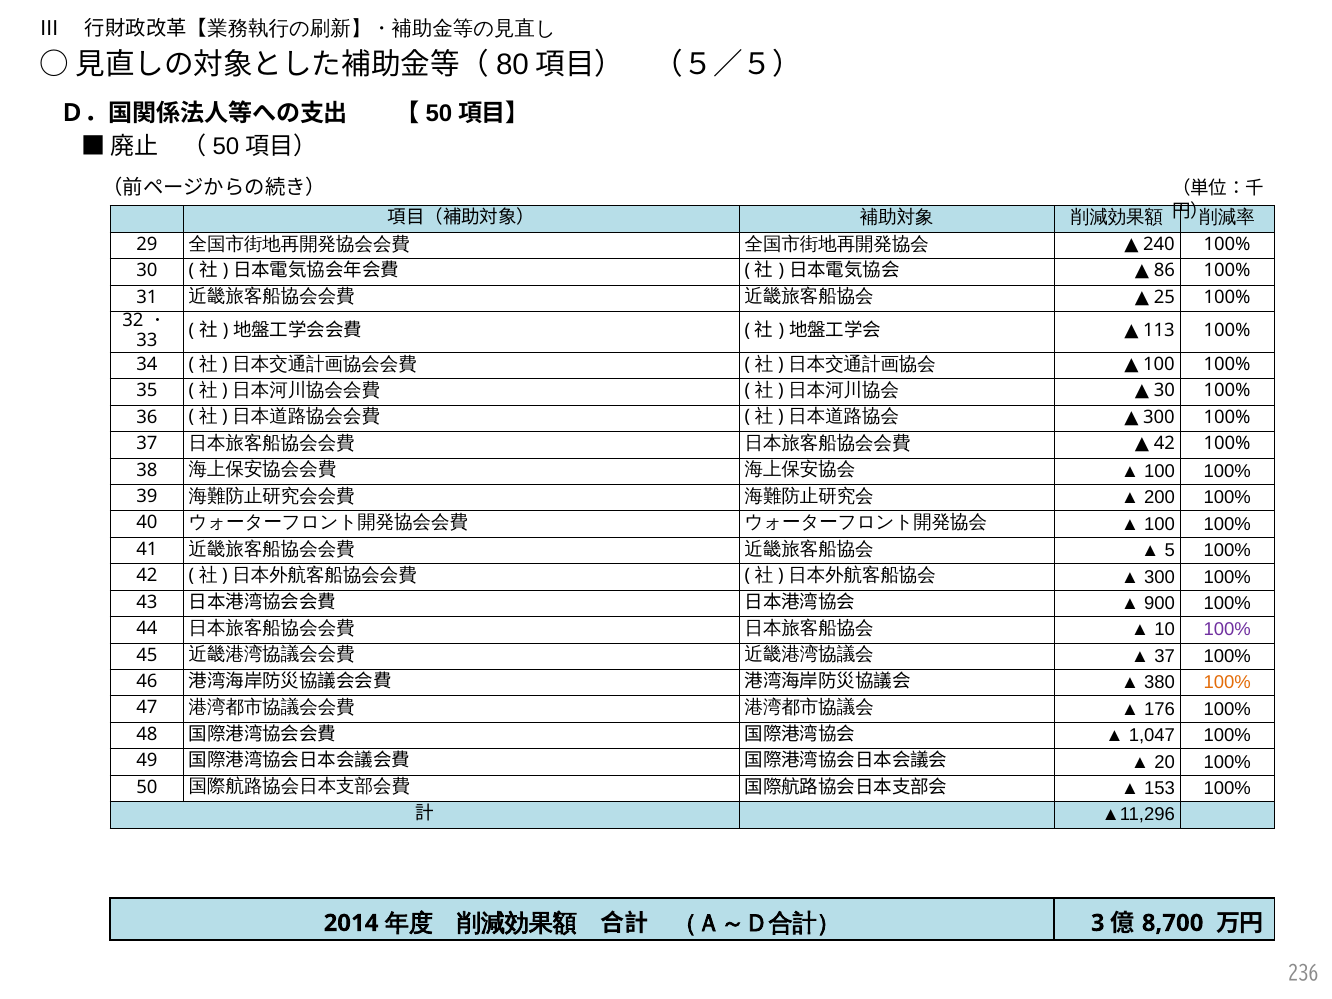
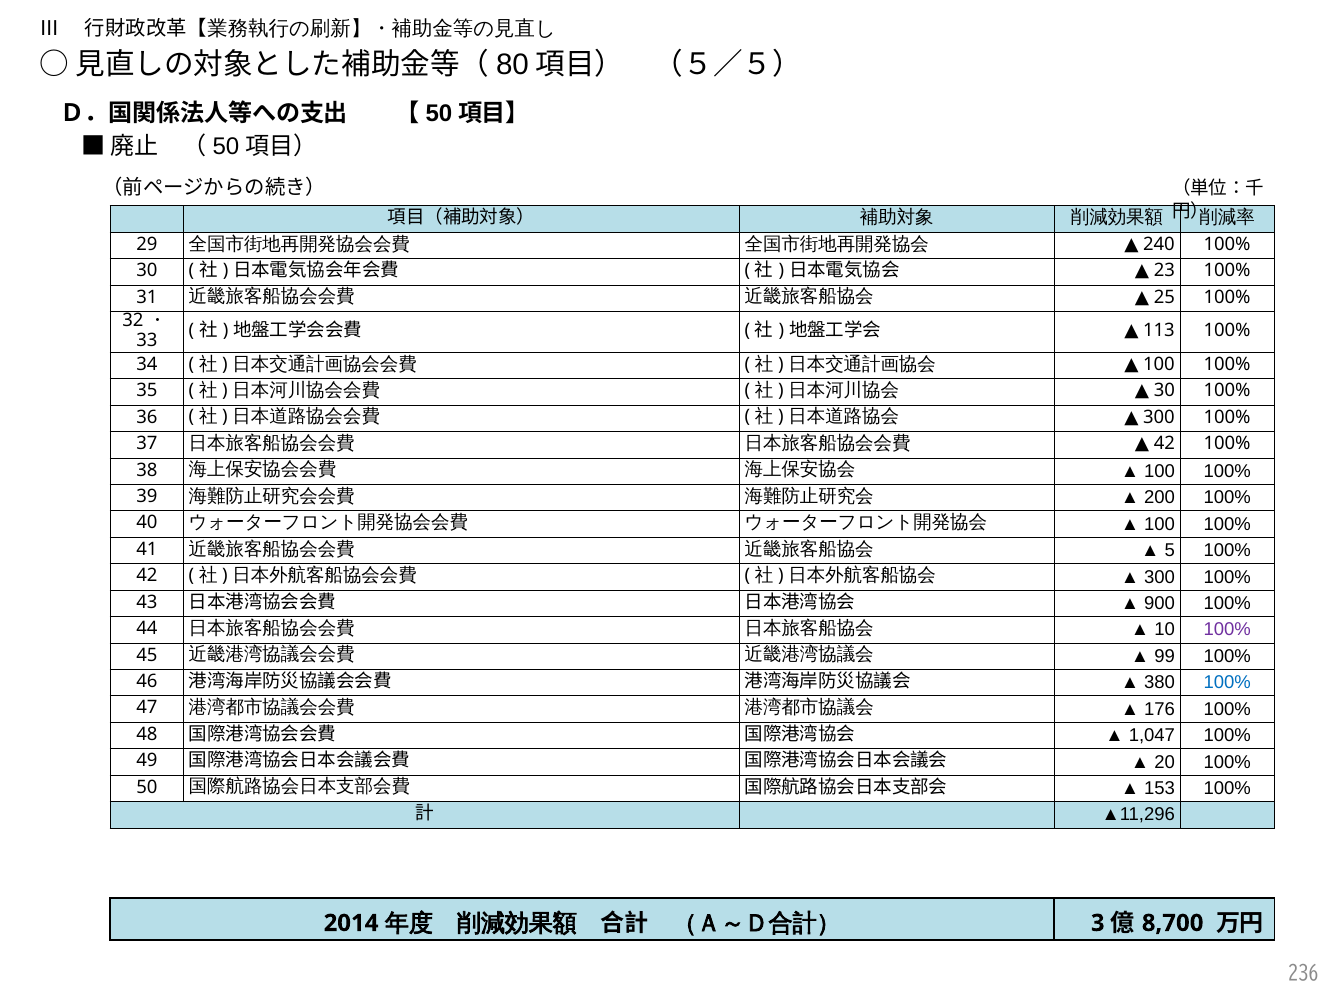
86: 86 -> 23
37 at (1165, 656): 37 -> 99
100% at (1227, 683) colour: orange -> blue
